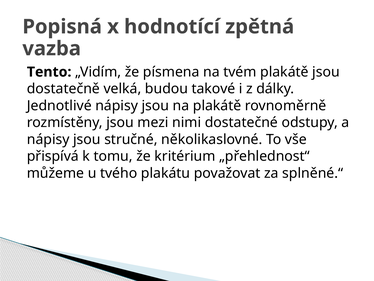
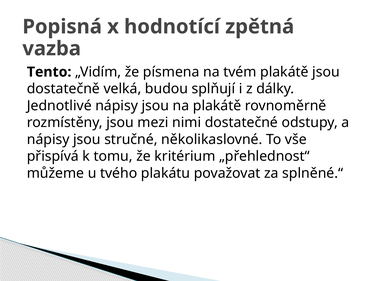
takové: takové -> splňují
